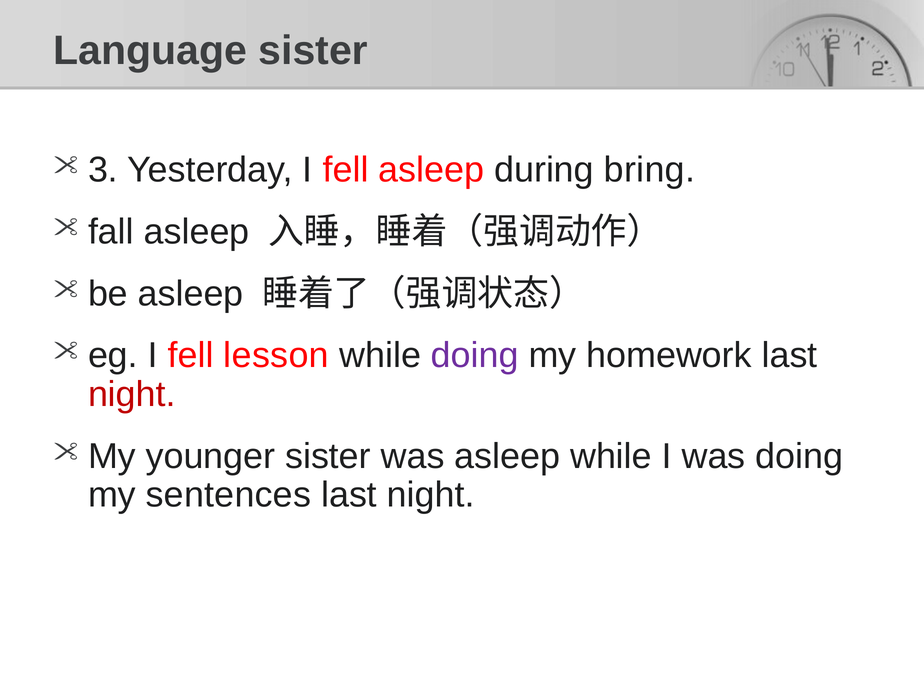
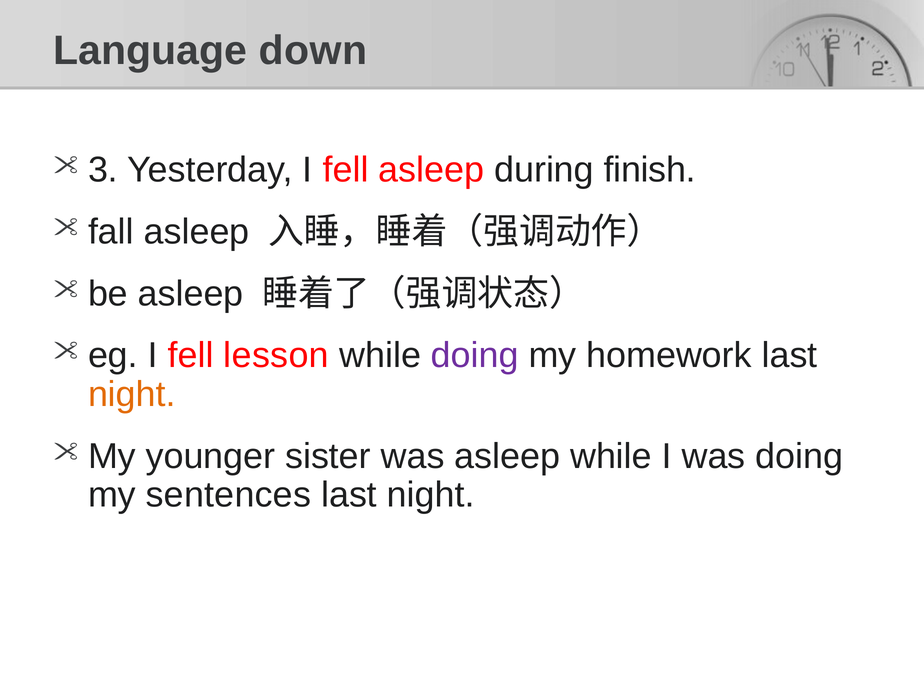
Language sister: sister -> down
bring: bring -> finish
night at (132, 394) colour: red -> orange
